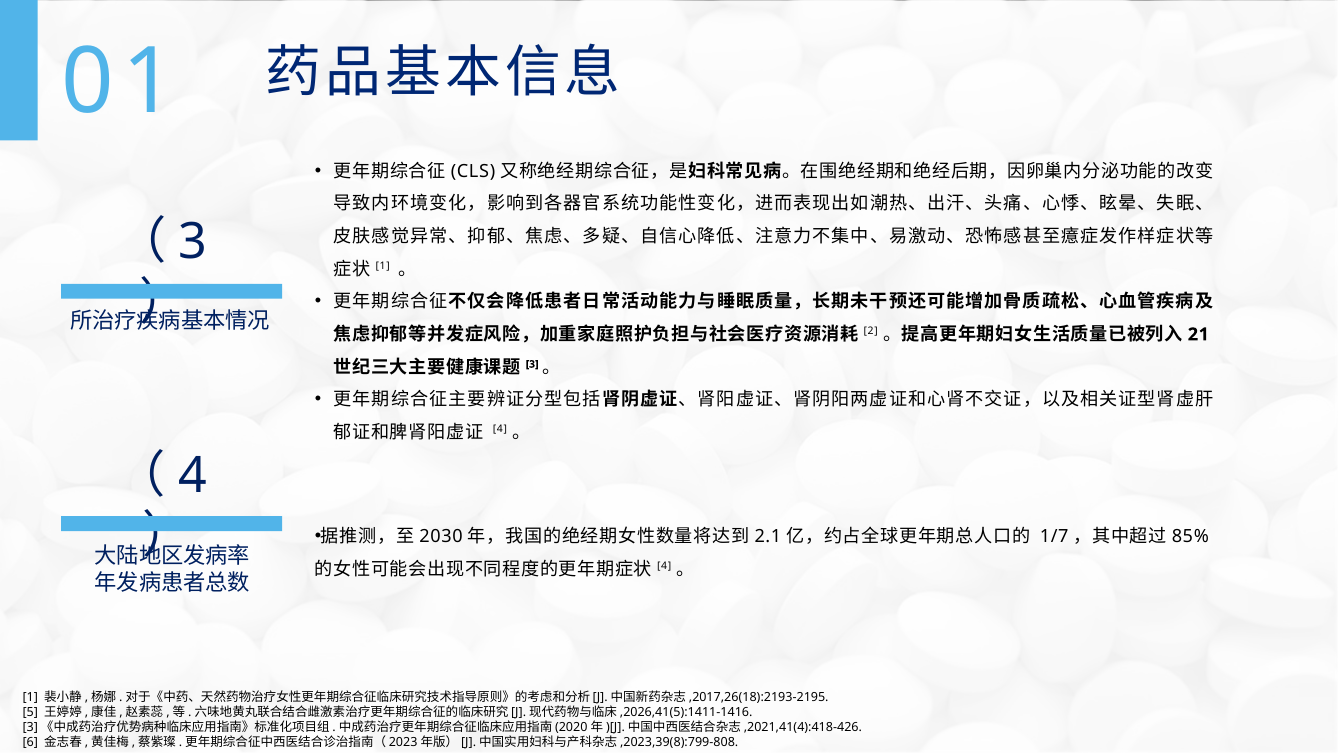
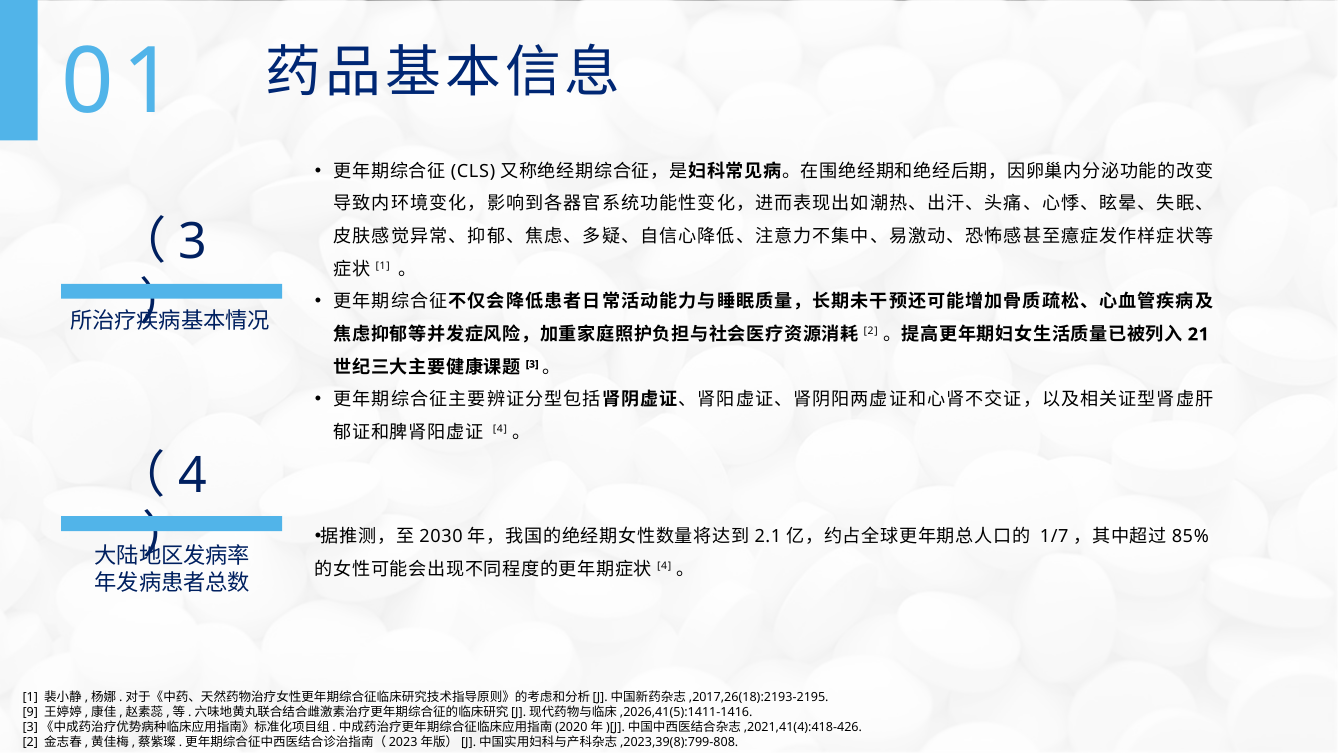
5: 5 -> 9
6 at (30, 742): 6 -> 2
